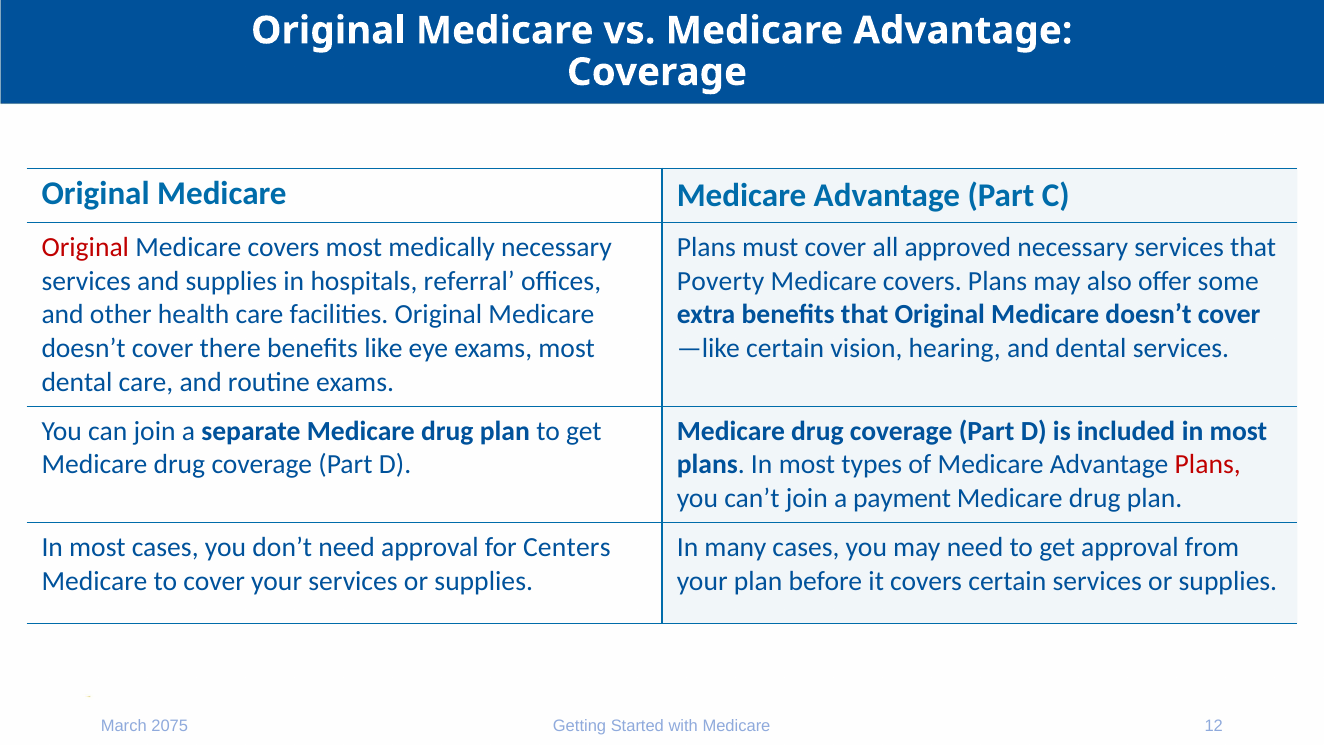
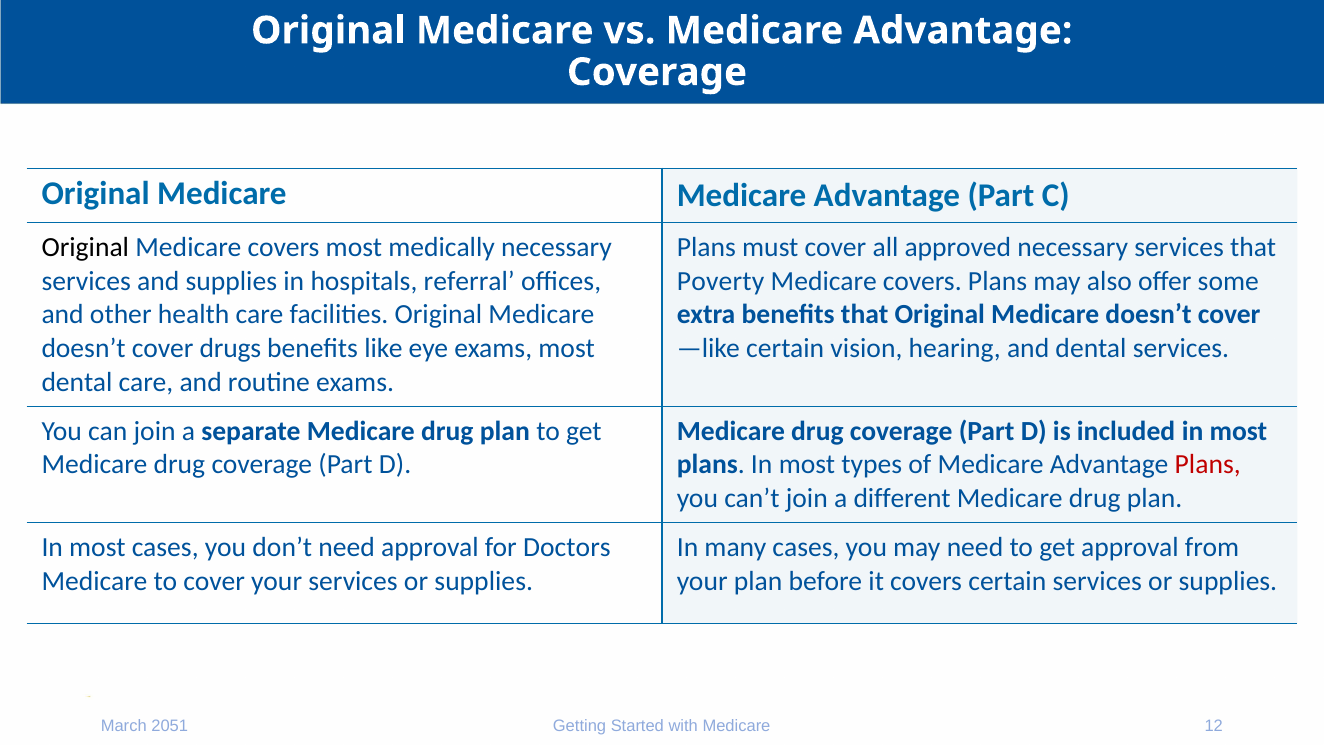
Original at (85, 247) colour: red -> black
there: there -> drugs
payment: payment -> different
Centers: Centers -> Doctors
2075: 2075 -> 2051
